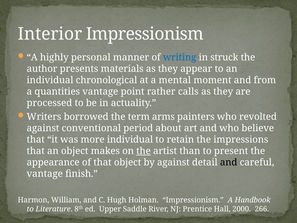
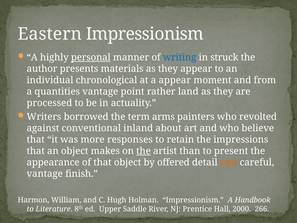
Interior: Interior -> Eastern
personal underline: none -> present
a mental: mental -> appear
calls: calls -> land
period: period -> inland
more individual: individual -> responses
by against: against -> offered
and at (229, 162) colour: black -> orange
